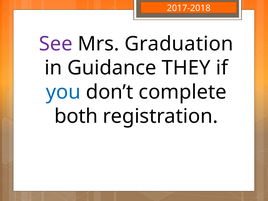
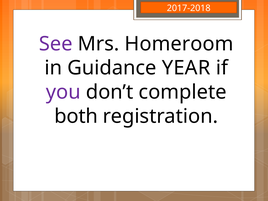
Graduation: Graduation -> Homeroom
THEY: THEY -> YEAR
you colour: blue -> purple
